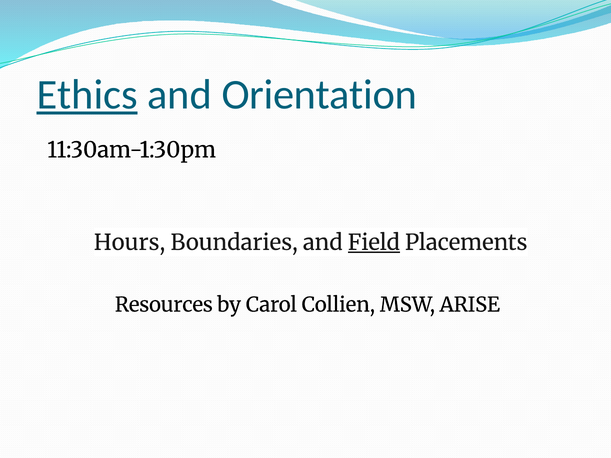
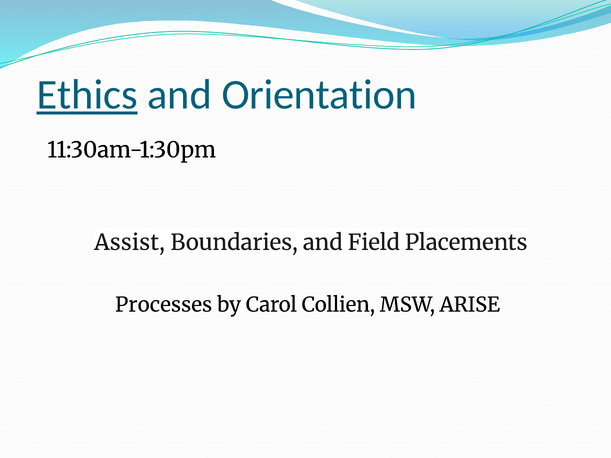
Hours: Hours -> Assist
Field underline: present -> none
Resources: Resources -> Processes
